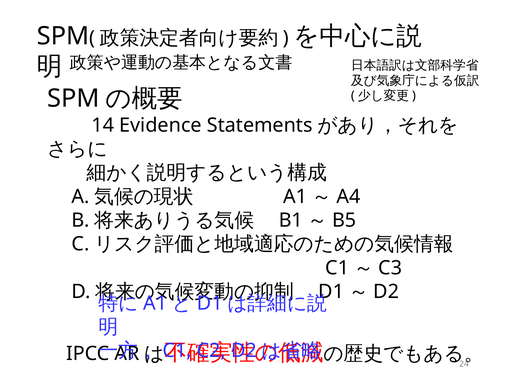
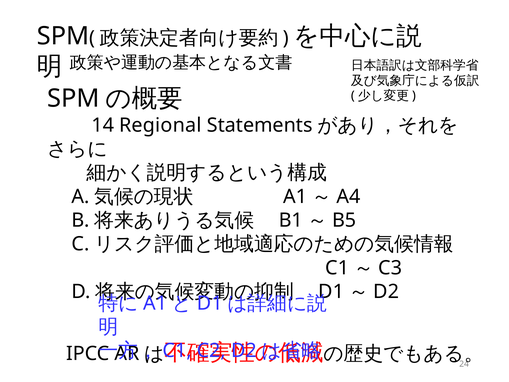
Evidence: Evidence -> Regional
